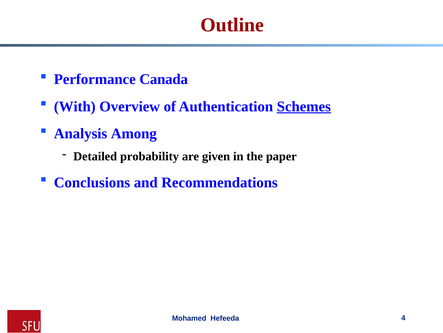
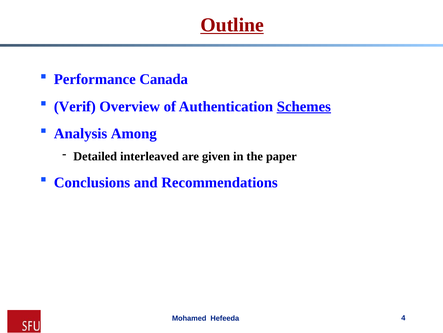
Outline underline: none -> present
With: With -> Verif
probability: probability -> interleaved
